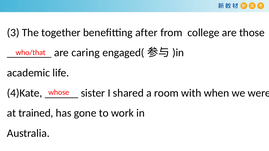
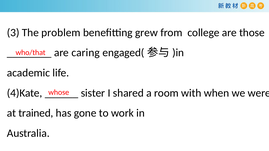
together: together -> problem
after: after -> grew
